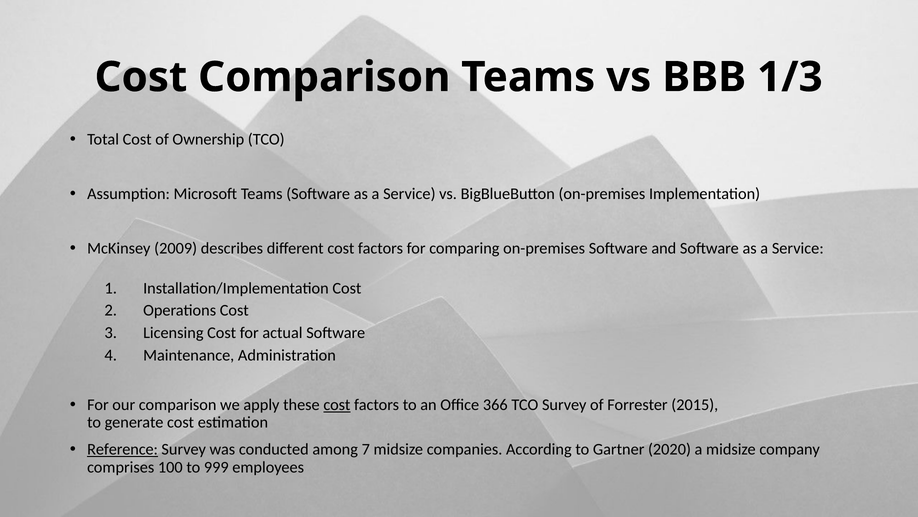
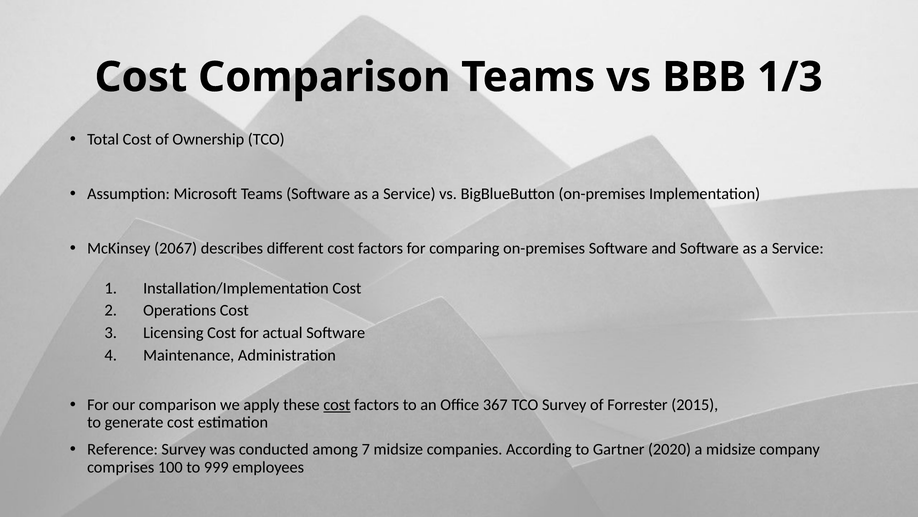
2009: 2009 -> 2067
366: 366 -> 367
Reference underline: present -> none
